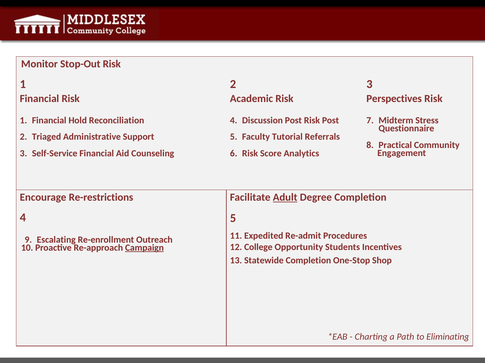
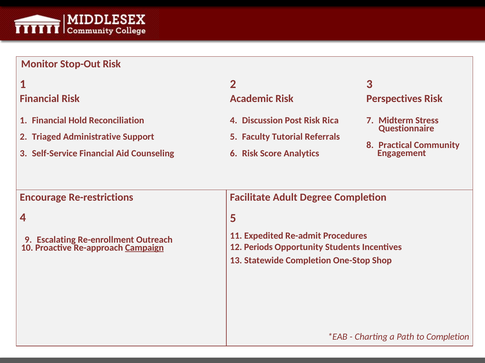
Risk Post: Post -> Rica
Adult underline: present -> none
College: College -> Periods
to Eliminating: Eliminating -> Completion
